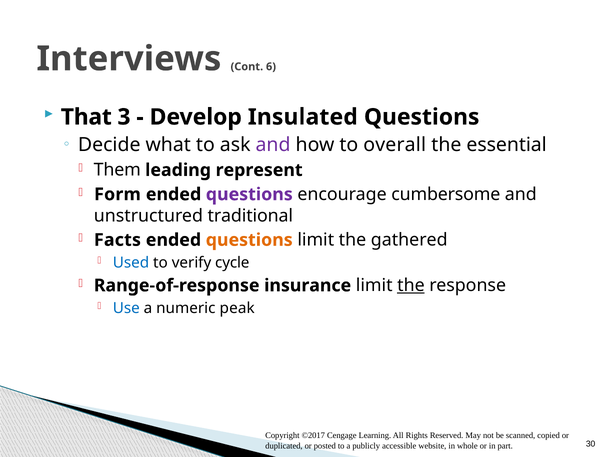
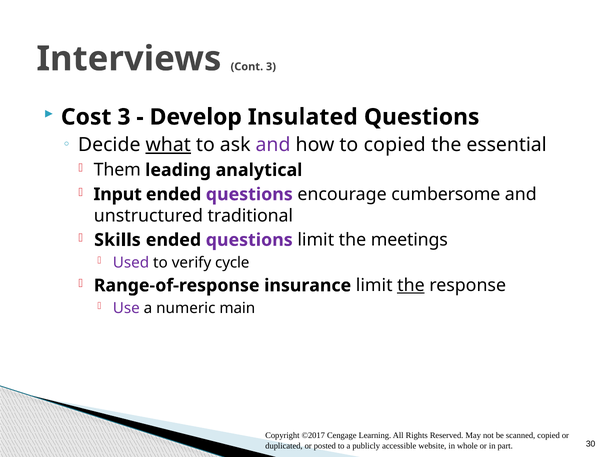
Cont 6: 6 -> 3
That: That -> Cost
what underline: none -> present
to overall: overall -> copied
represent: represent -> analytical
Form: Form -> Input
Facts: Facts -> Skills
questions at (249, 240) colour: orange -> purple
gathered: gathered -> meetings
Used colour: blue -> purple
Use colour: blue -> purple
peak: peak -> main
